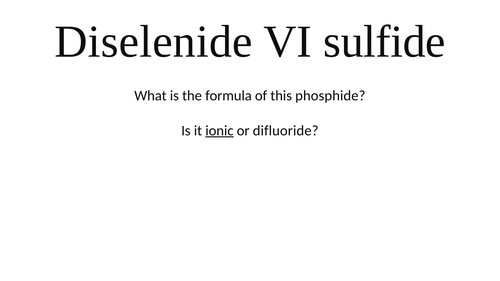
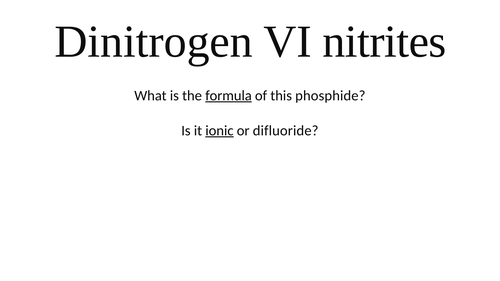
Diselenide: Diselenide -> Dinitrogen
sulfide: sulfide -> nitrites
formula underline: none -> present
